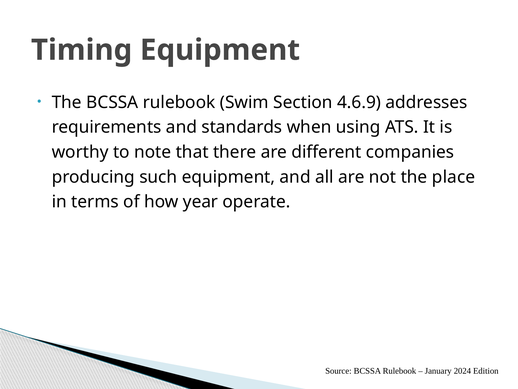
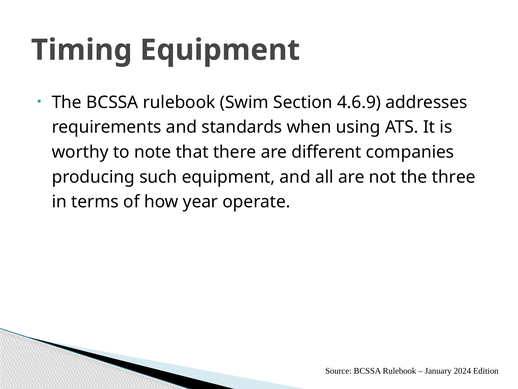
place: place -> three
